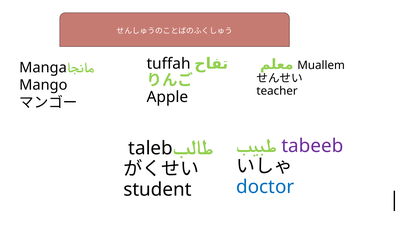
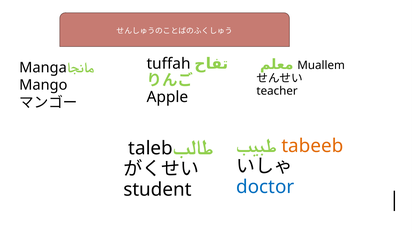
tabeeb colour: purple -> orange
